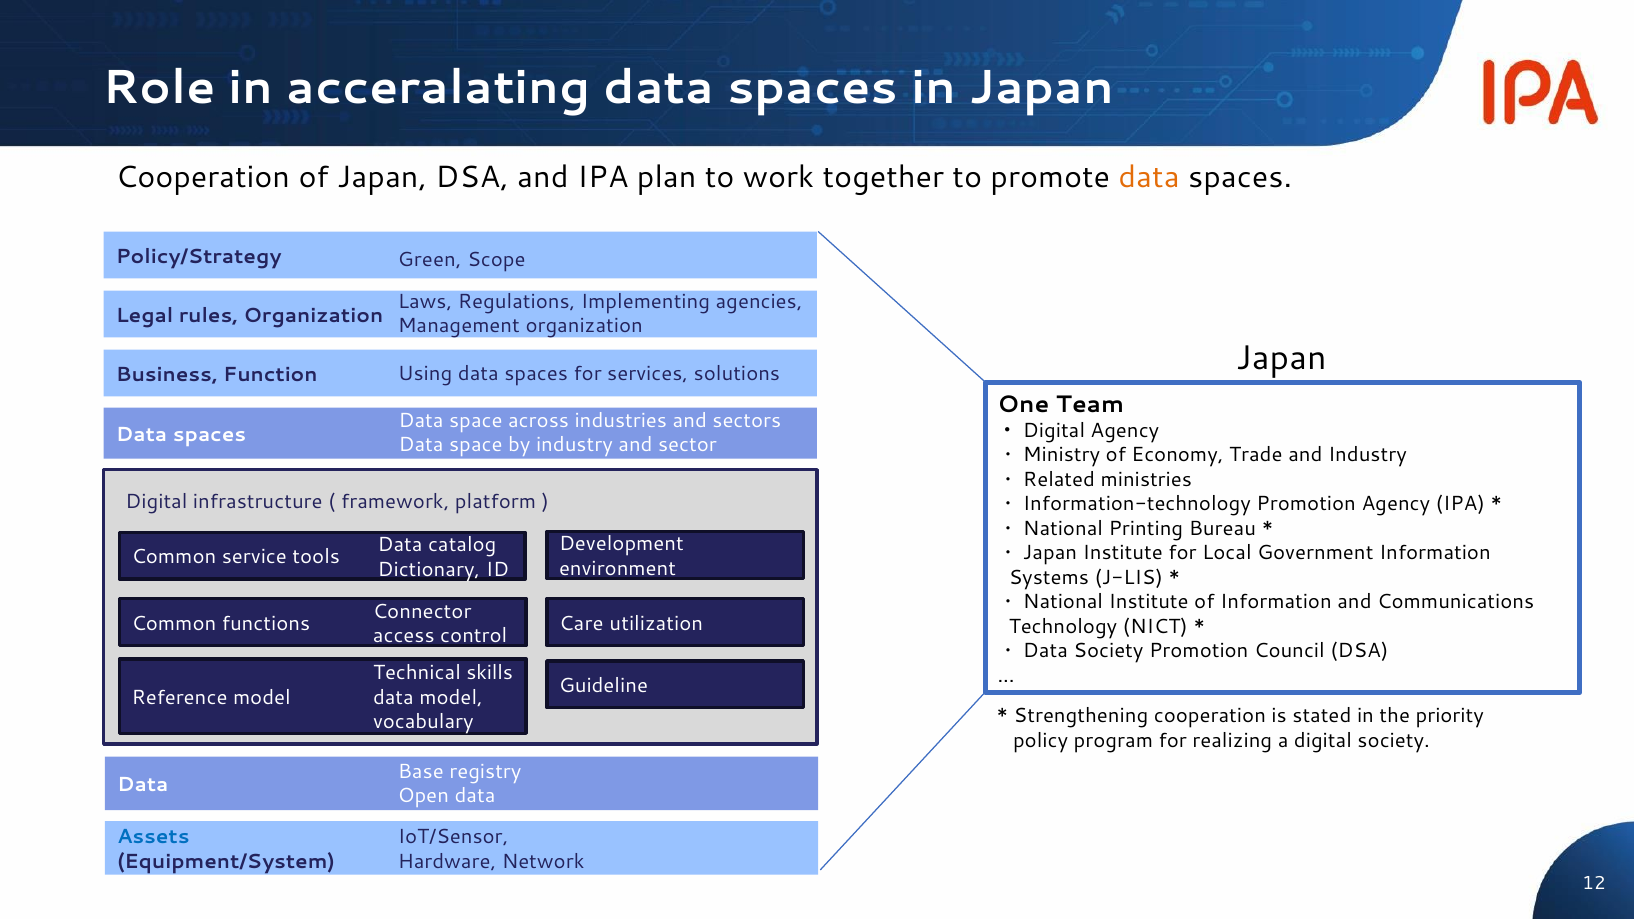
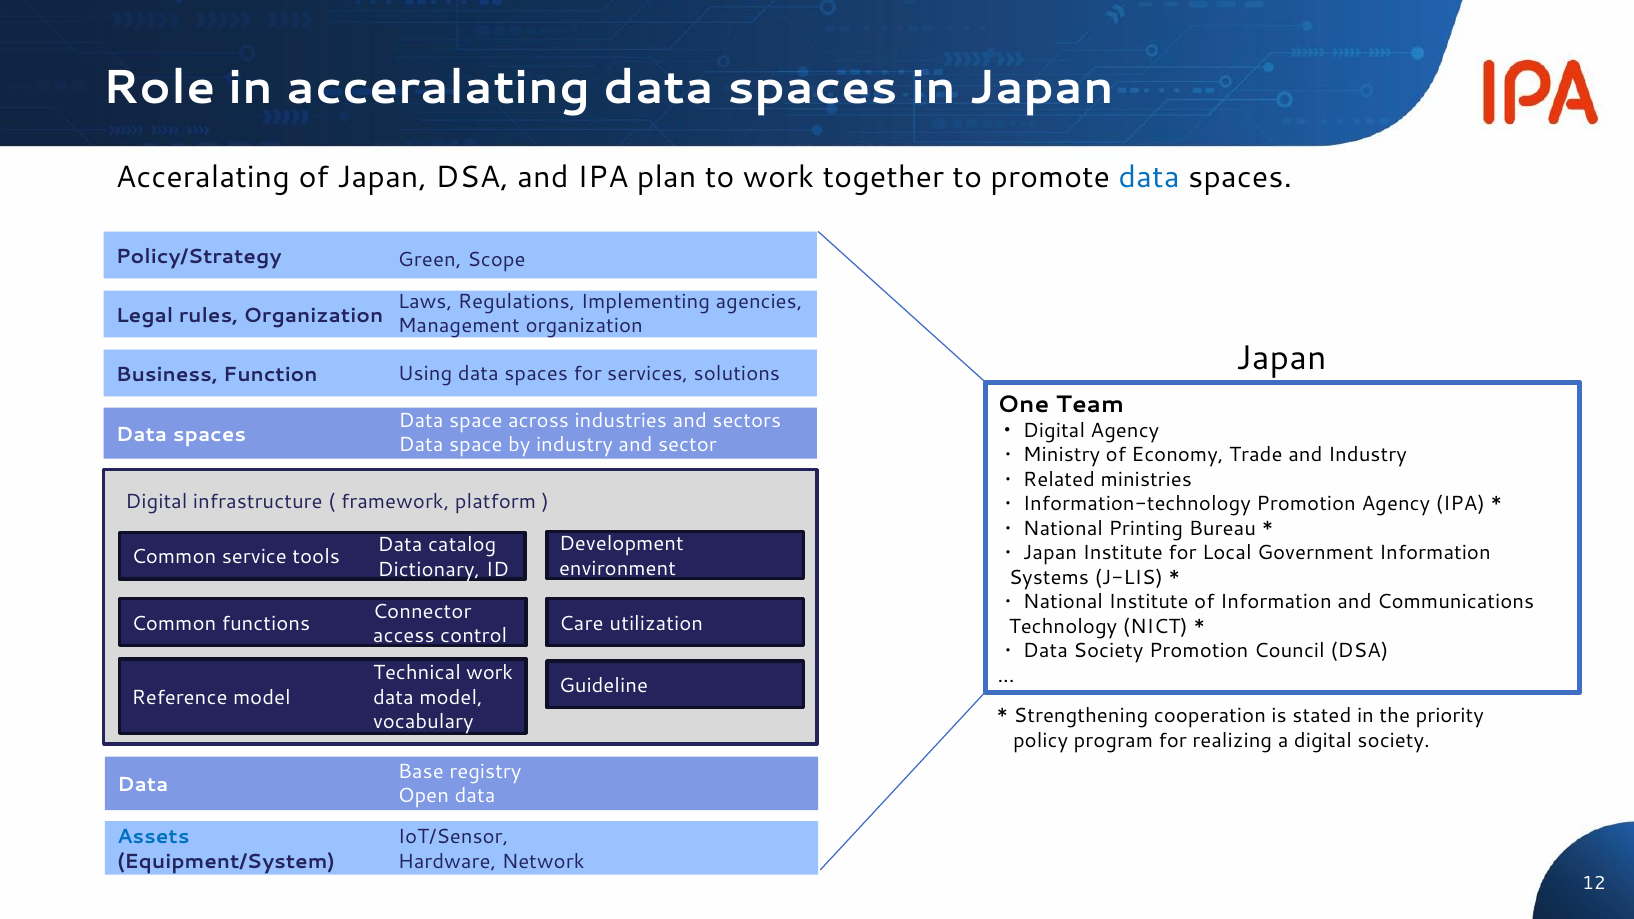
Cooperation at (203, 177): Cooperation -> Acceralating
data at (1149, 177) colour: orange -> blue
Technical skills: skills -> work
